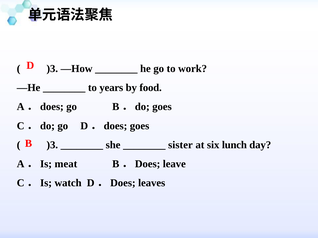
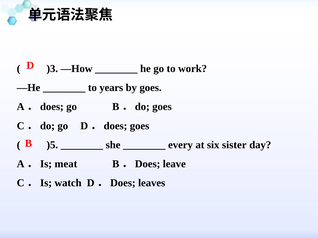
by food: food -> goes
)3 at (52, 145): )3 -> )5
sister: sister -> every
lunch: lunch -> sister
